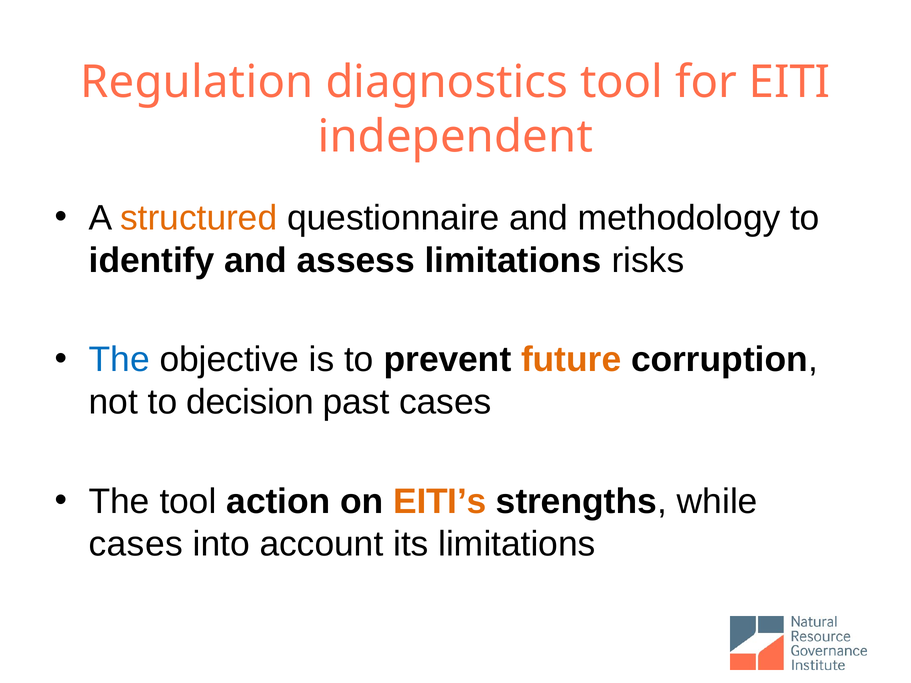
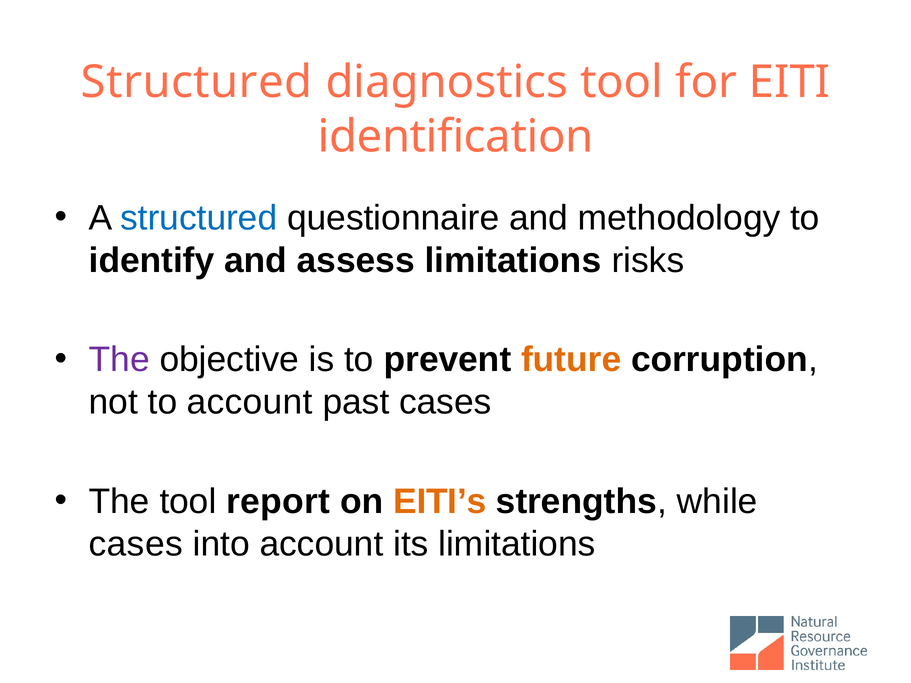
Regulation at (197, 82): Regulation -> Structured
independent: independent -> identification
structured at (199, 218) colour: orange -> blue
The at (119, 360) colour: blue -> purple
to decision: decision -> account
action: action -> report
